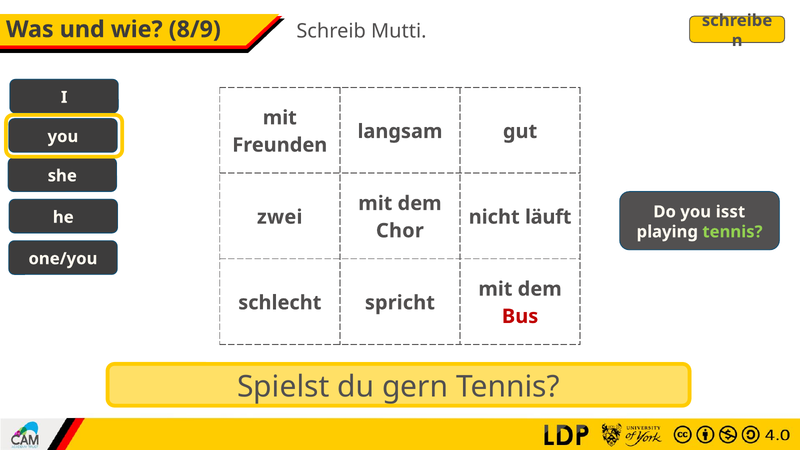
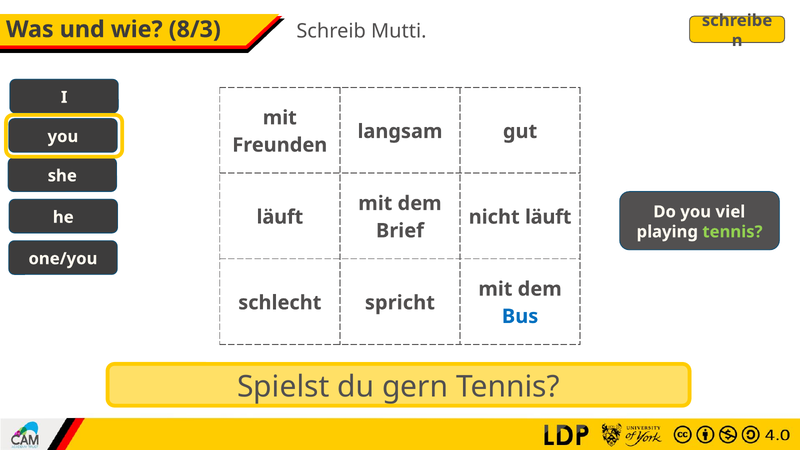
8/9: 8/9 -> 8/3
isst: isst -> viel
zwei at (280, 217): zwei -> läuft
Chor: Chor -> Brief
Bus colour: red -> blue
